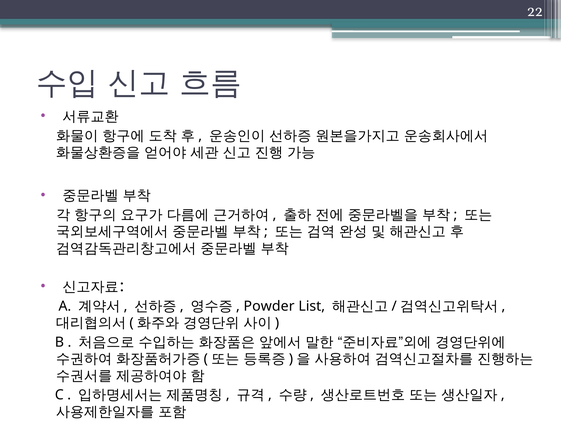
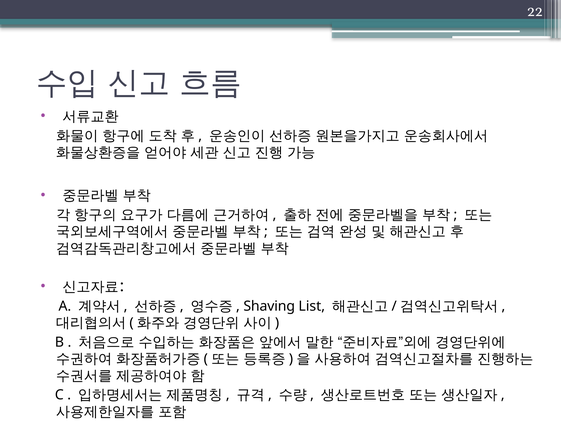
Powder: Powder -> Shaving
